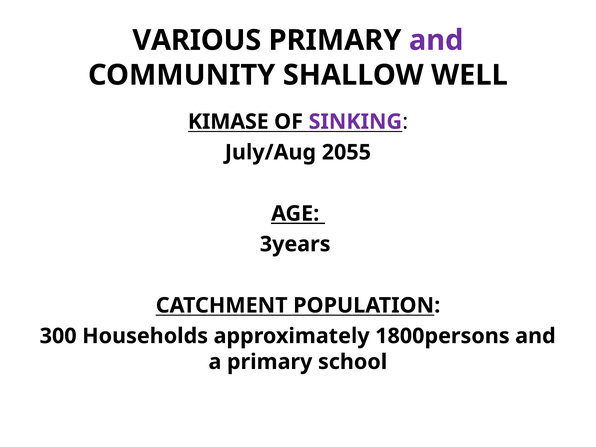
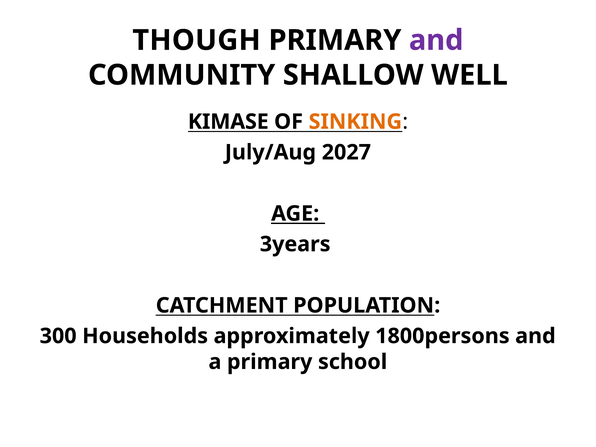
VARIOUS: VARIOUS -> THOUGH
SINKING colour: purple -> orange
2055: 2055 -> 2027
